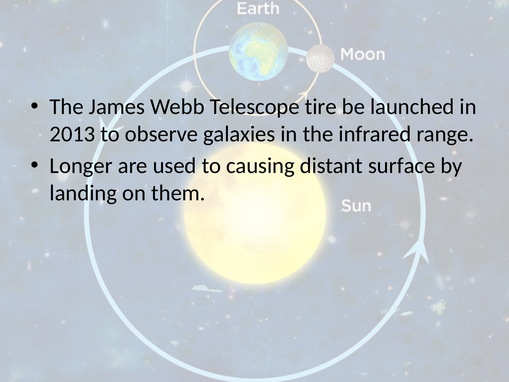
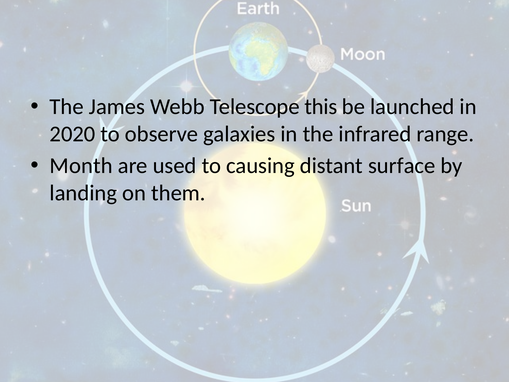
tire: tire -> this
2013: 2013 -> 2020
Longer: Longer -> Month
